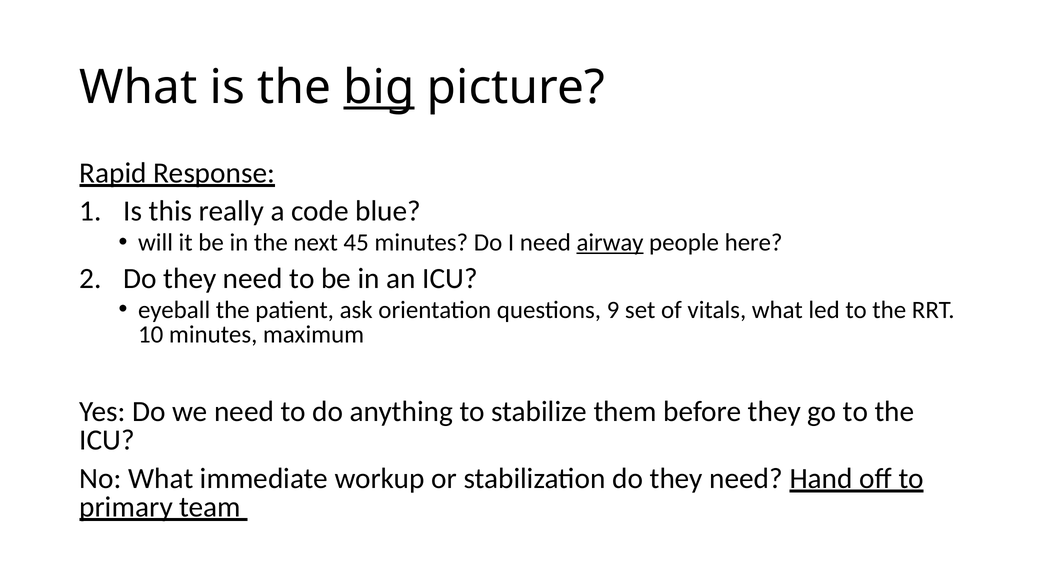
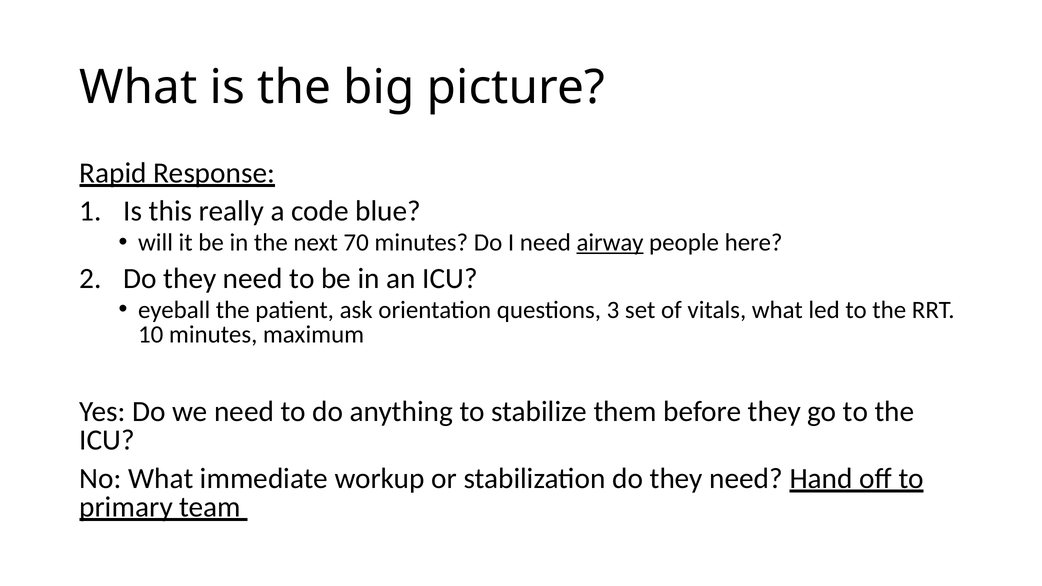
big underline: present -> none
45: 45 -> 70
9: 9 -> 3
